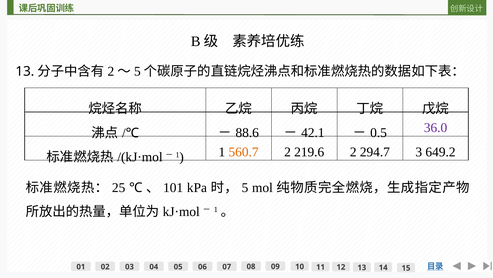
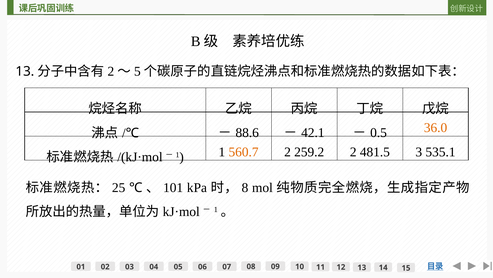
36.0 colour: purple -> orange
219.6: 219.6 -> 259.2
294.7: 294.7 -> 481.5
649.2: 649.2 -> 535.1
5: 5 -> 8
